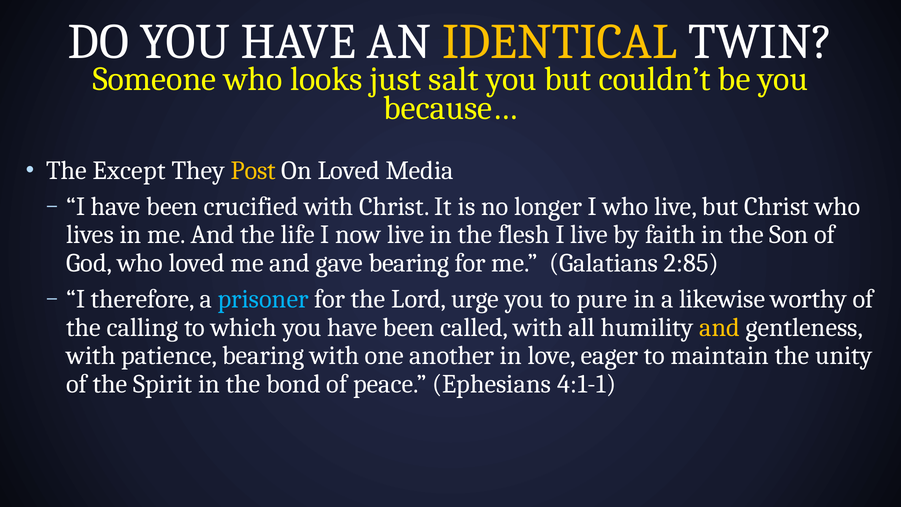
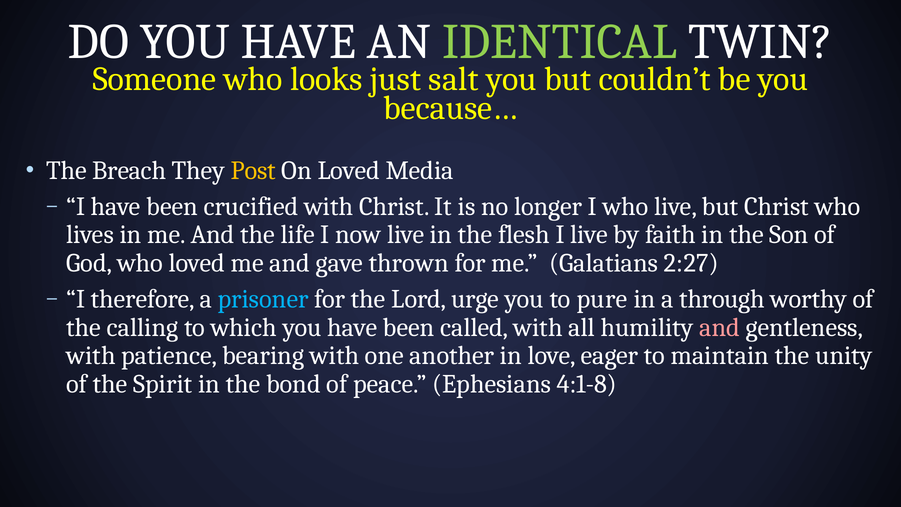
IDENTICAL colour: yellow -> light green
Except: Except -> Breach
gave bearing: bearing -> thrown
2:85: 2:85 -> 2:27
likewise: likewise -> through
and at (720, 327) colour: yellow -> pink
4:1-1: 4:1-1 -> 4:1-8
